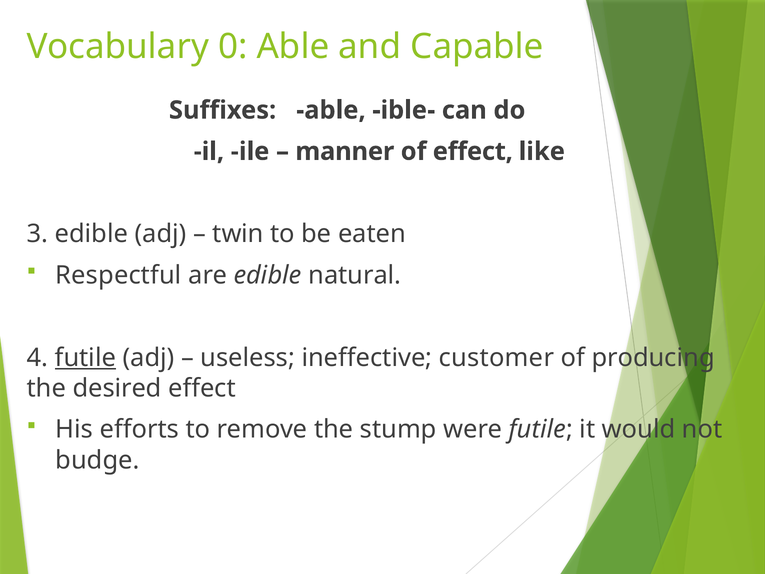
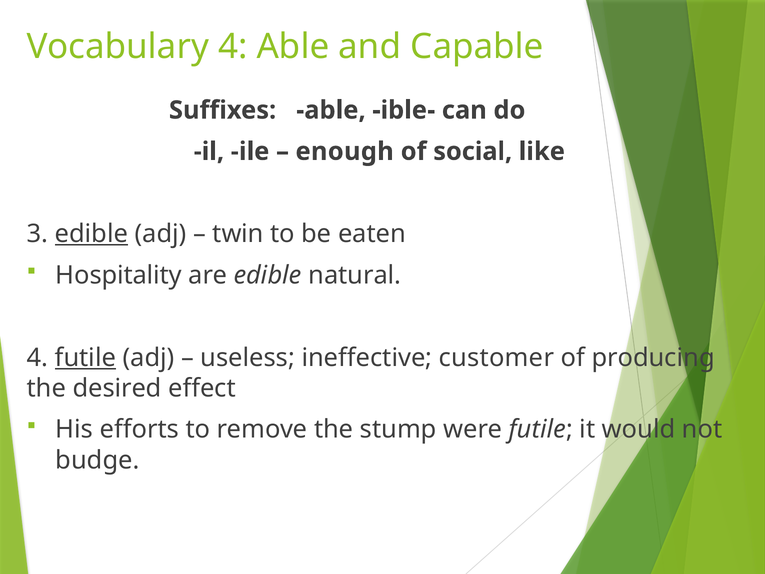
Vocabulary 0: 0 -> 4
manner: manner -> enough
of effect: effect -> social
edible at (91, 234) underline: none -> present
Respectful: Respectful -> Hospitality
